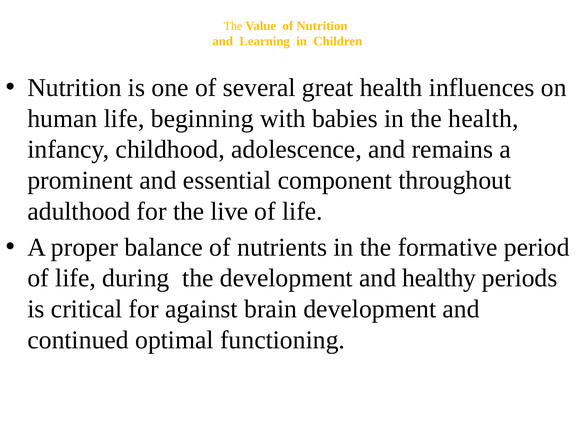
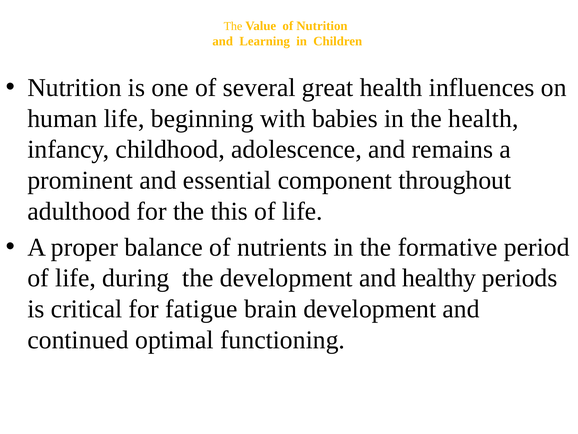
live: live -> this
against: against -> fatigue
